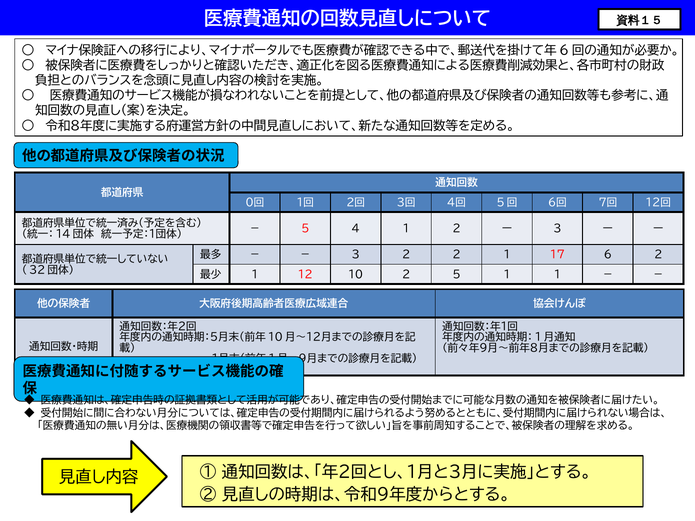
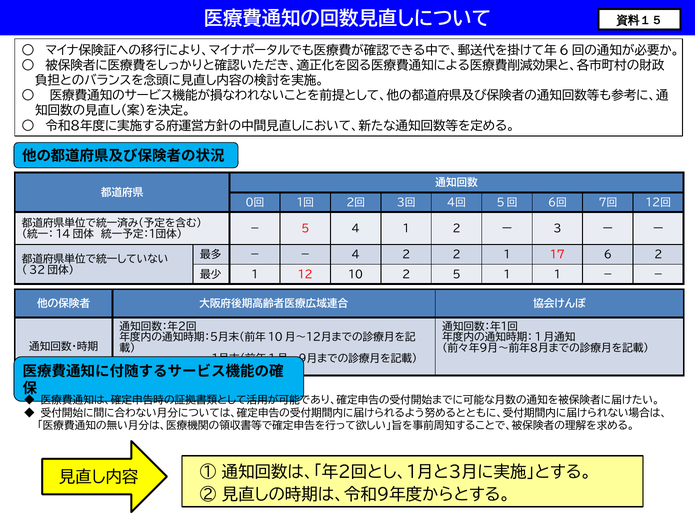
3 at (356, 255): 3 -> 4
